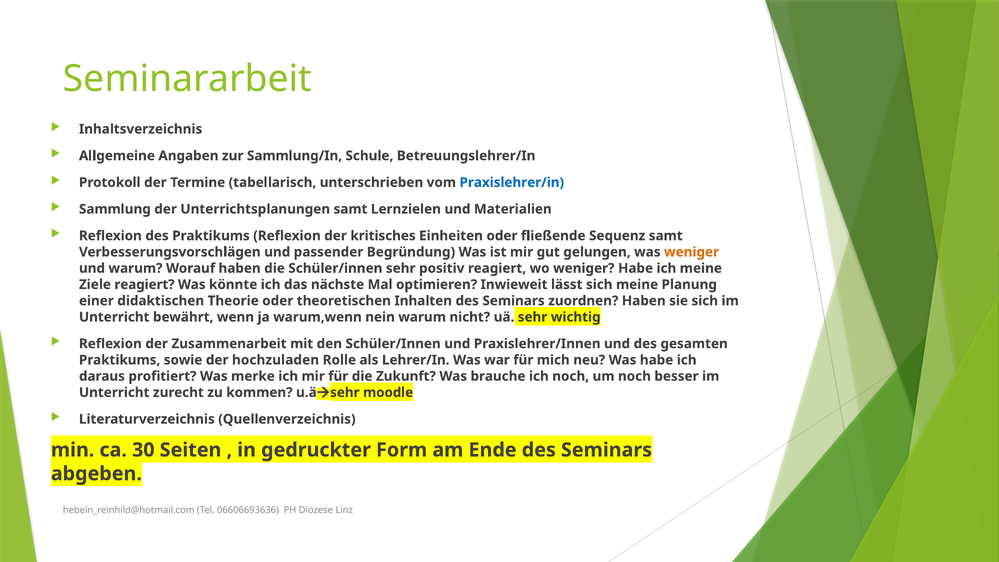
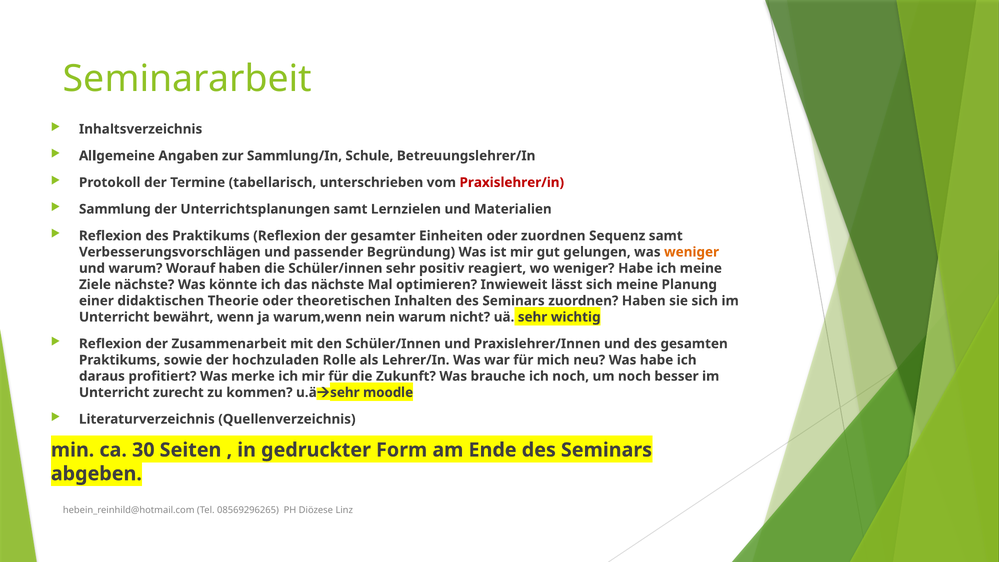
Praxislehrer/in colour: blue -> red
kritisches: kritisches -> gesamter
oder fließende: fließende -> zuordnen
Ziele reagiert: reagiert -> nächste
06606693636: 06606693636 -> 08569296265
